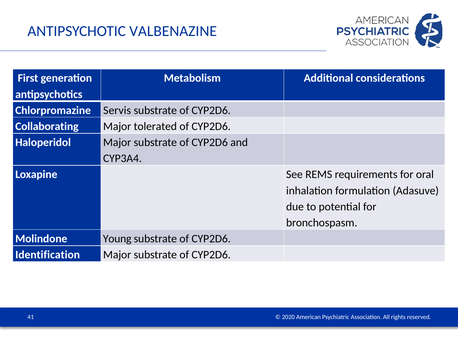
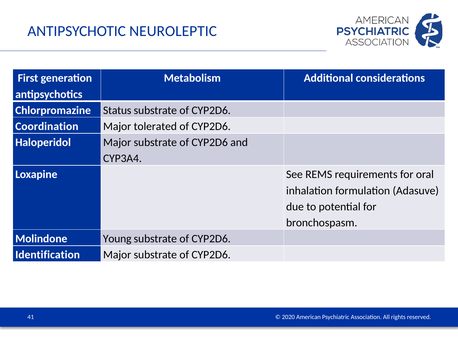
VALBENAZINE: VALBENAZINE -> NEUROLEPTIC
Servis: Servis -> Status
Collaborating: Collaborating -> Coordination
